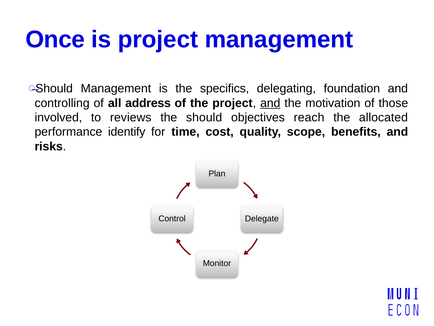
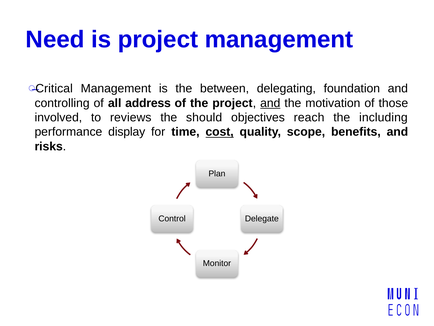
Once: Once -> Need
Should at (54, 88): Should -> Critical
specifics: specifics -> between
allocated: allocated -> including
identify: identify -> display
cost underline: none -> present
